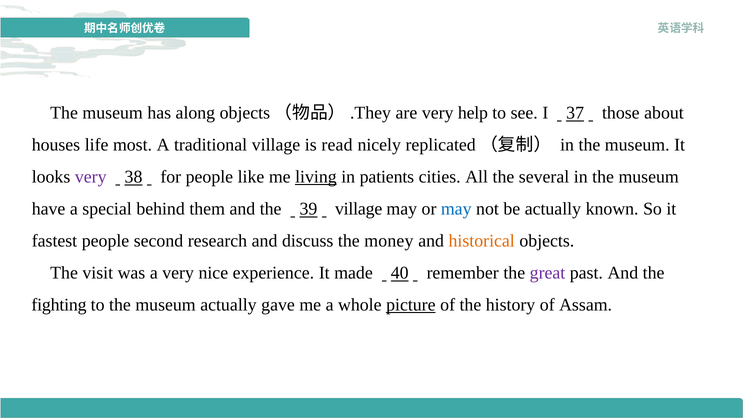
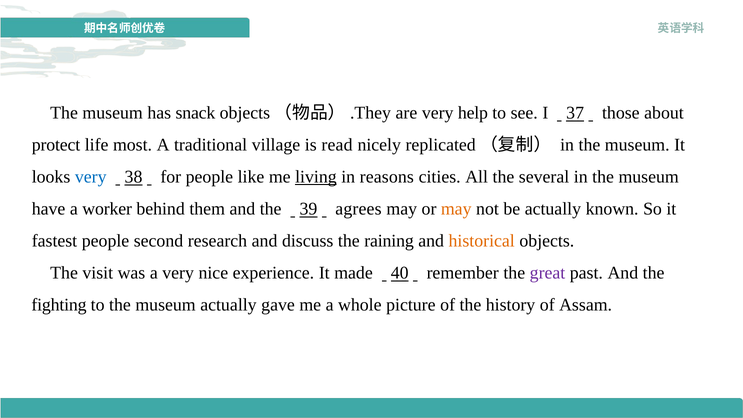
along: along -> snack
houses: houses -> protect
very at (91, 177) colour: purple -> blue
patients: patients -> reasons
special: special -> worker
village at (359, 209): village -> agrees
may at (456, 209) colour: blue -> orange
money: money -> raining
picture underline: present -> none
